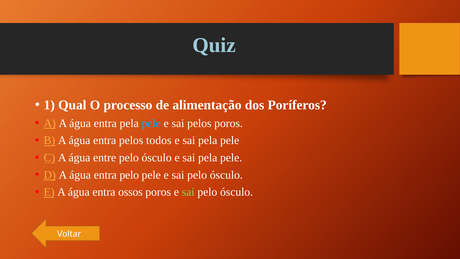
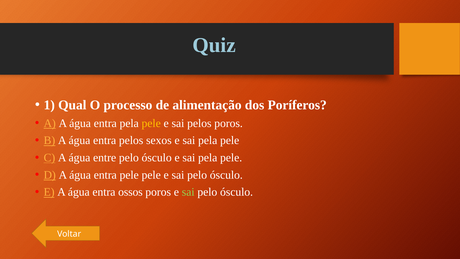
pele at (151, 123) colour: light blue -> yellow
todos: todos -> sexos
entra pelo: pelo -> pele
